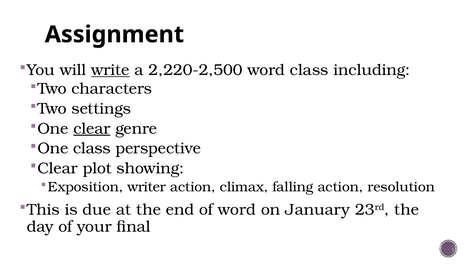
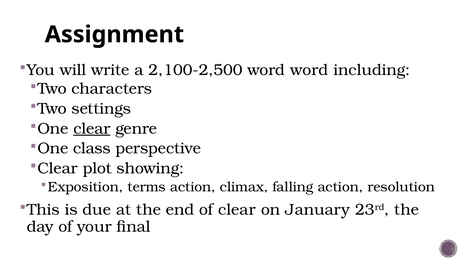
write underline: present -> none
2,220-2,500: 2,220-2,500 -> 2,100-2,500
word class: class -> word
writer: writer -> terms
of word: word -> clear
